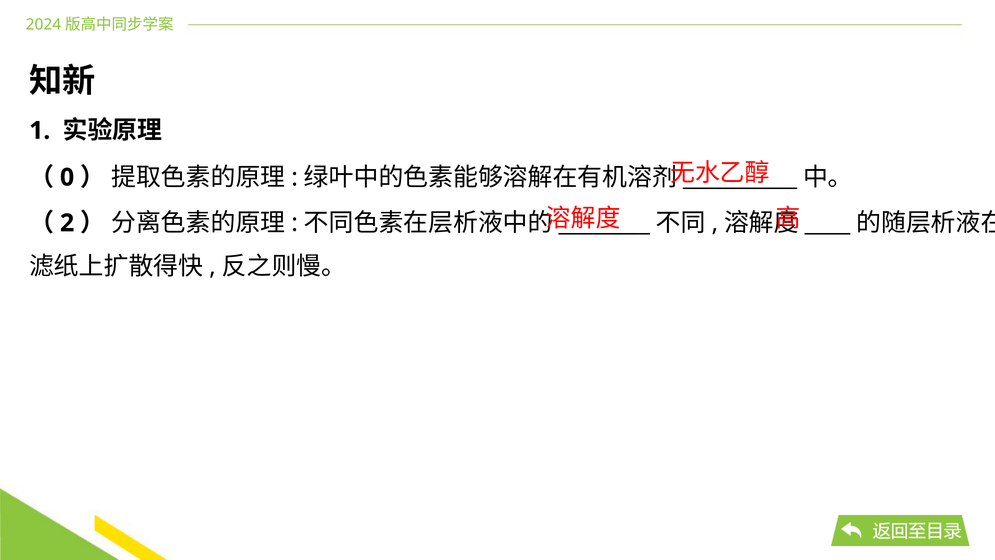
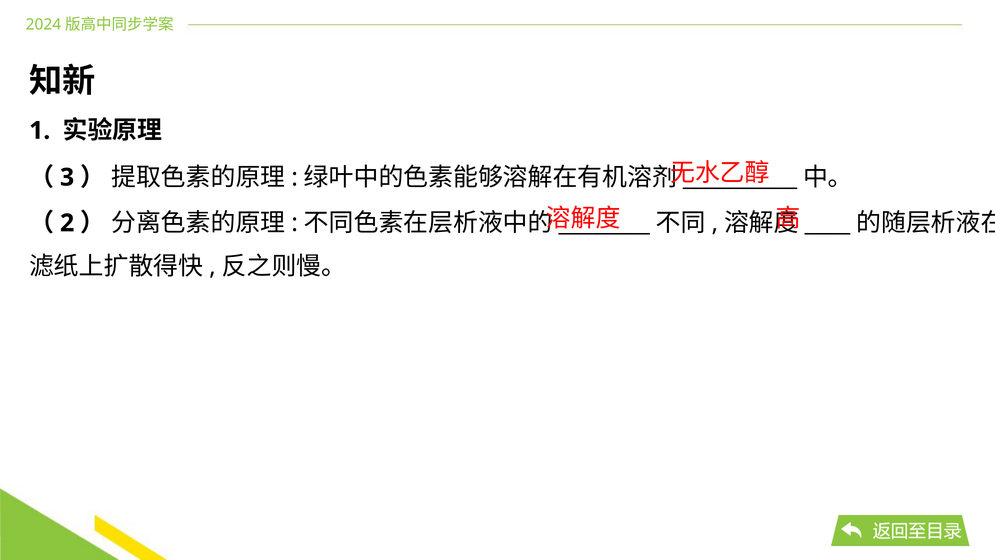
0: 0 -> 3
